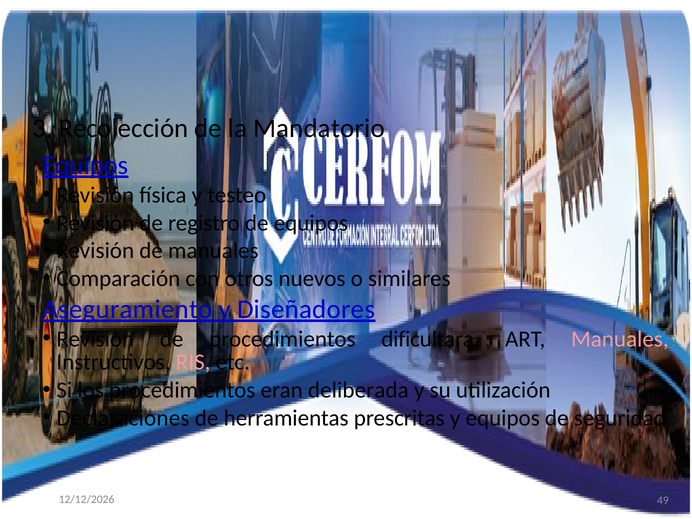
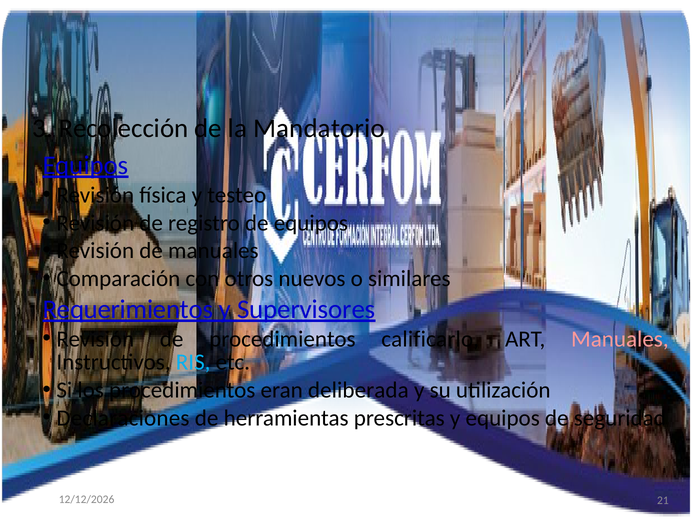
Aseguramiento: Aseguramiento -> Requerimientos
Diseñadores: Diseñadores -> Supervisores
dificultara: dificultara -> calificarlo
RIS colour: pink -> light blue
49: 49 -> 21
